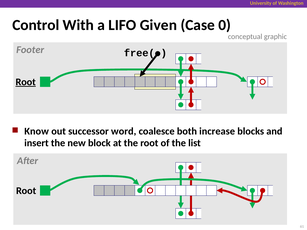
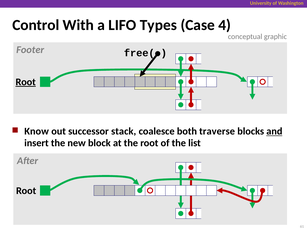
Given: Given -> Types
0: 0 -> 4
word: word -> stack
increase: increase -> traverse
and underline: none -> present
